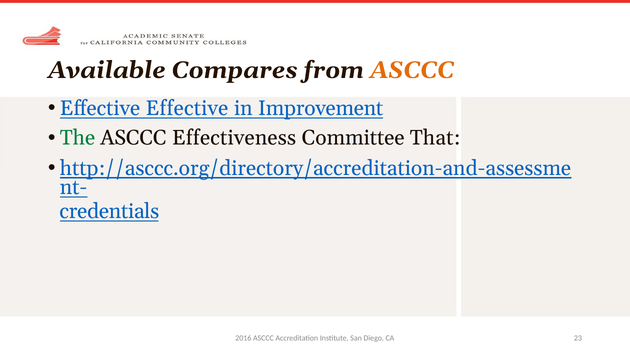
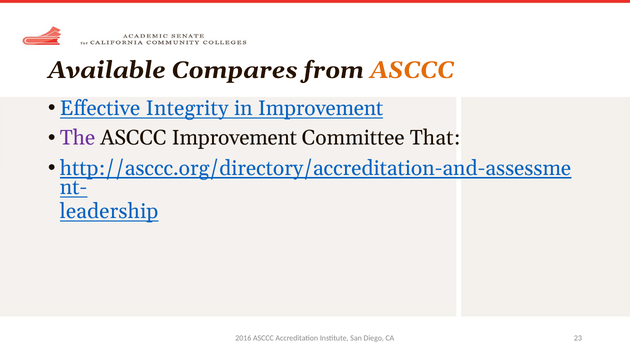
Effective Effective: Effective -> Integrity
The colour: green -> purple
ASCCC Effectiveness: Effectiveness -> Improvement
credentials: credentials -> leadership
